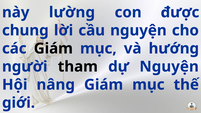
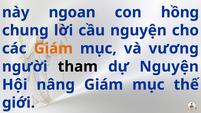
lường: lường -> ngoan
được: được -> hồng
Giám at (53, 49) colour: black -> orange
hướng: hướng -> vương
